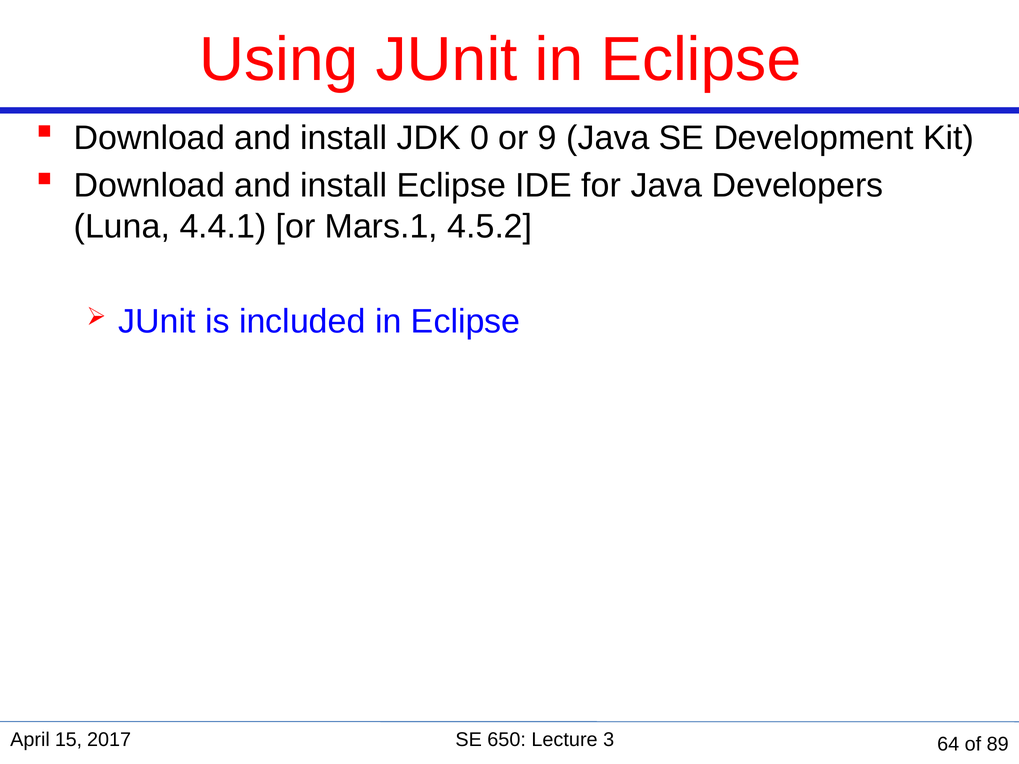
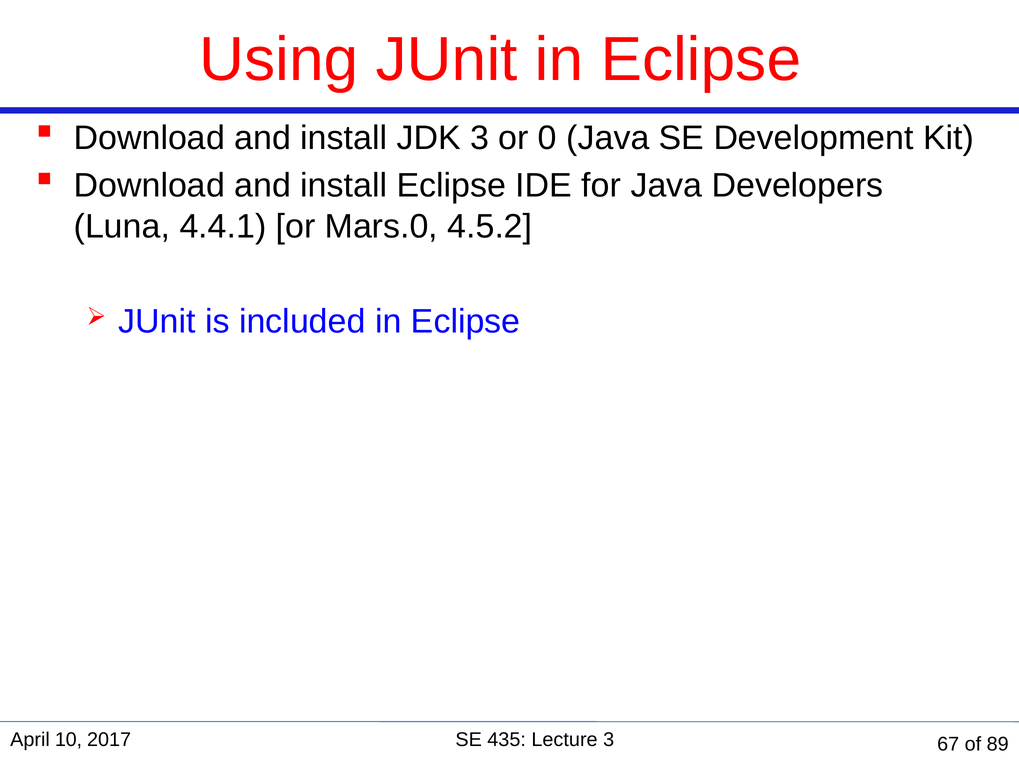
JDK 0: 0 -> 3
9: 9 -> 0
Mars.1: Mars.1 -> Mars.0
15: 15 -> 10
650: 650 -> 435
64: 64 -> 67
